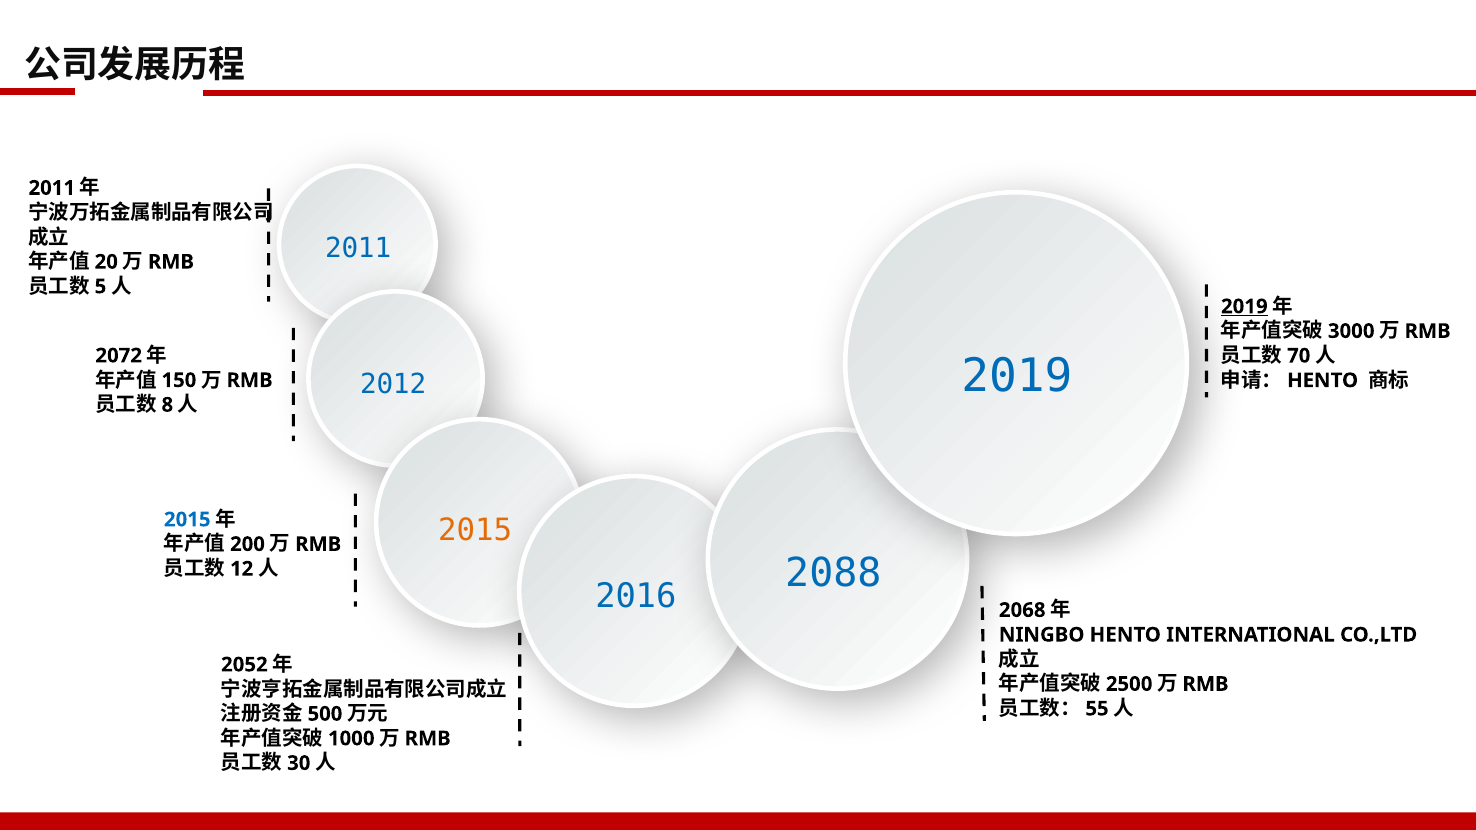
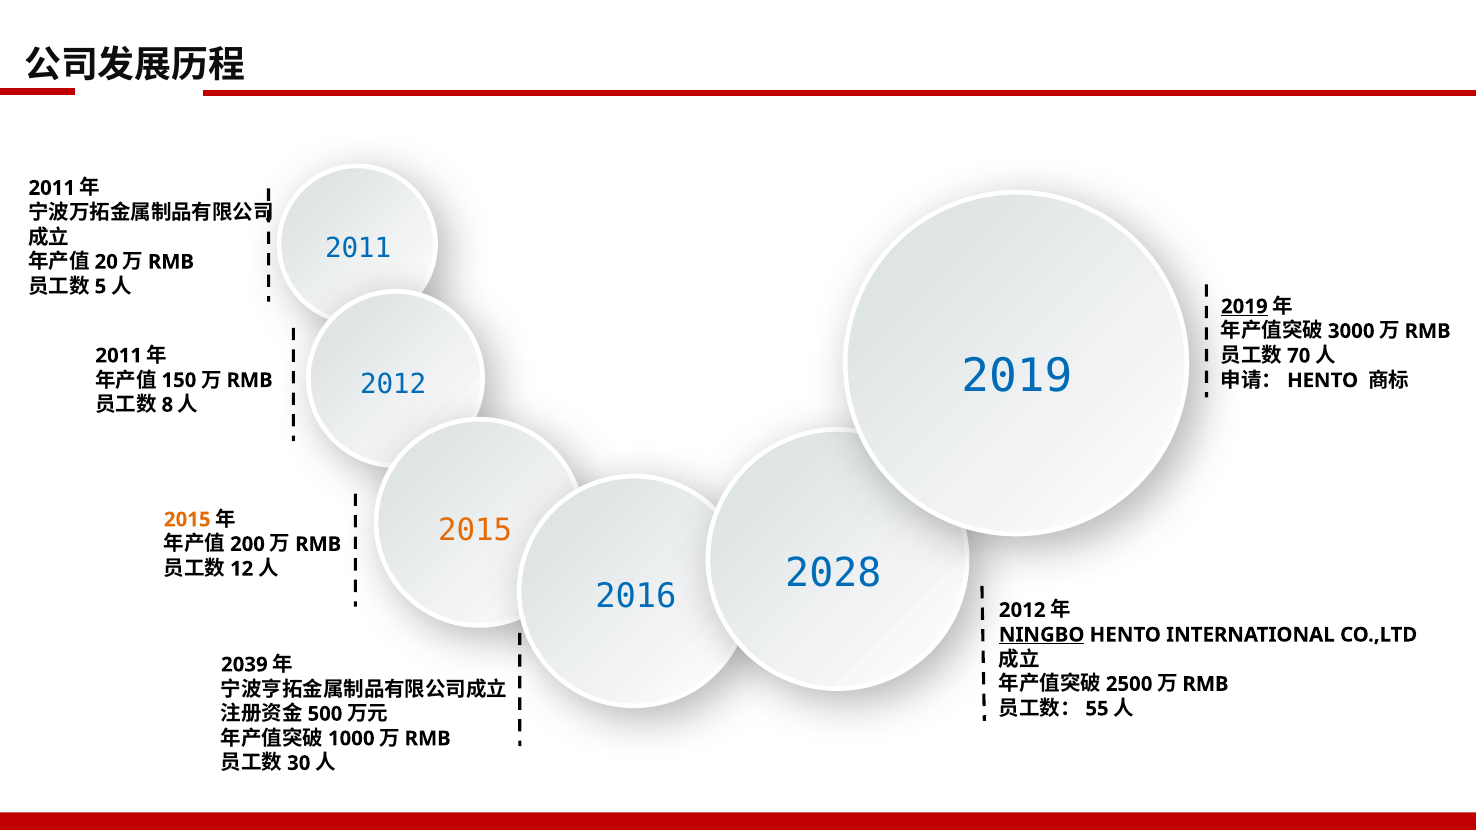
2072 at (119, 356): 2072 -> 2011
2015 at (187, 520) colour: blue -> orange
2088: 2088 -> 2028
2068 at (1022, 610): 2068 -> 2012
NINGBO underline: none -> present
2052: 2052 -> 2039
